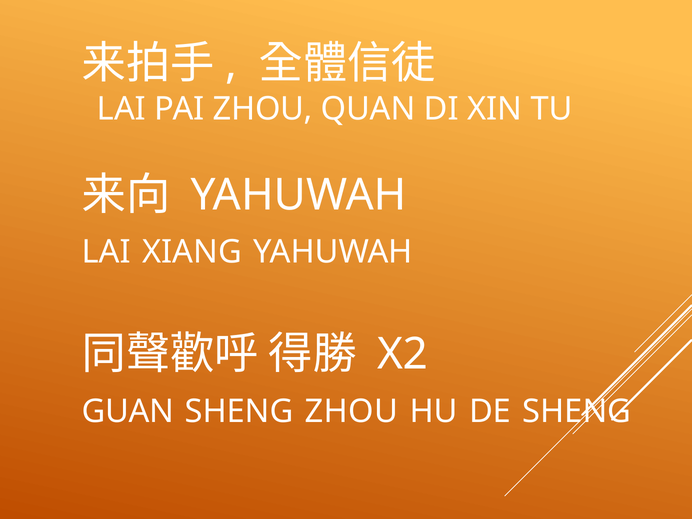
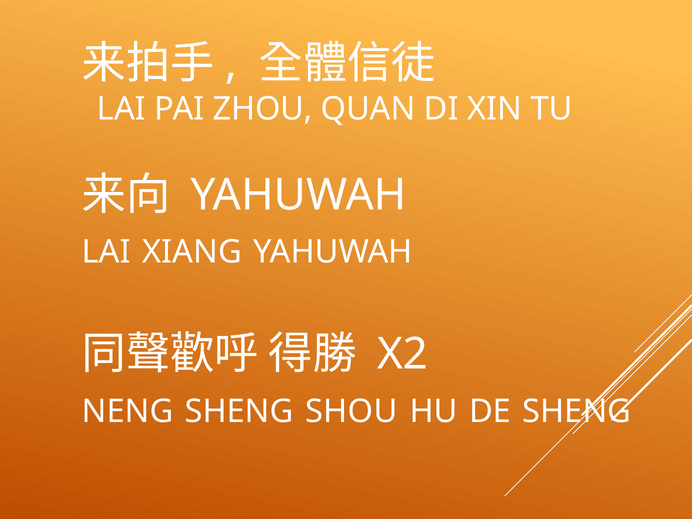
GUAN: GUAN -> NENG
SHENG ZHOU: ZHOU -> SHOU
